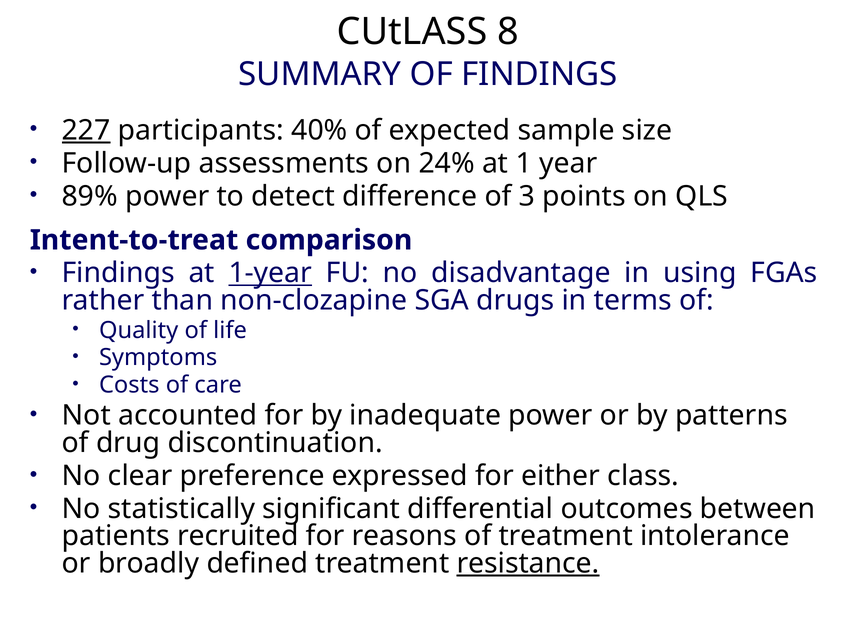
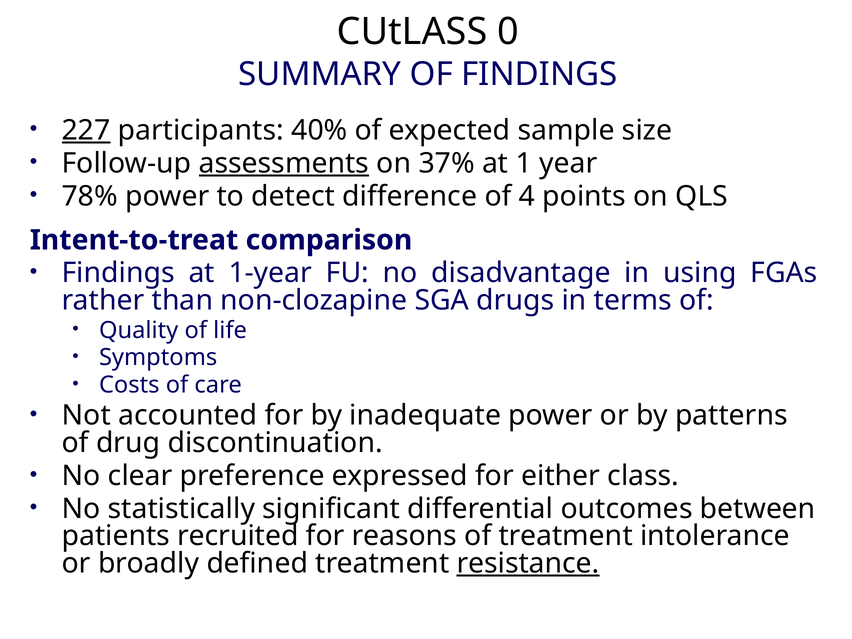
8: 8 -> 0
assessments underline: none -> present
24%: 24% -> 37%
89%: 89% -> 78%
3: 3 -> 4
1-year underline: present -> none
